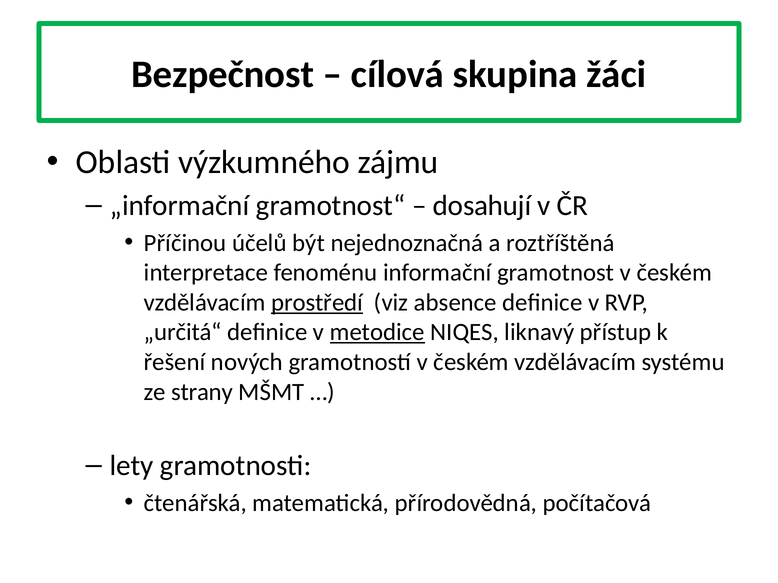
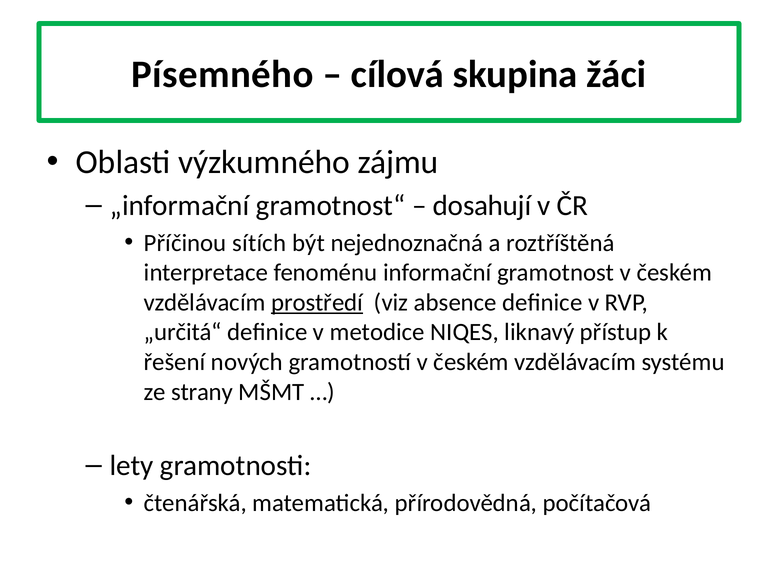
Bezpečnost: Bezpečnost -> Písemného
účelů: účelů -> sítích
metodice underline: present -> none
